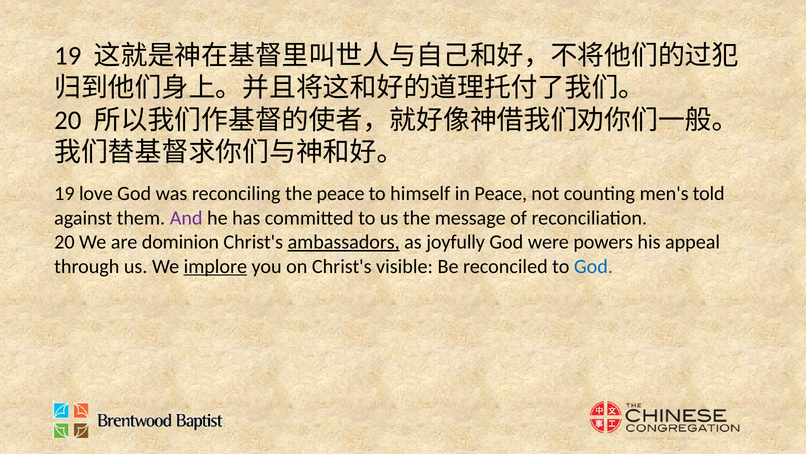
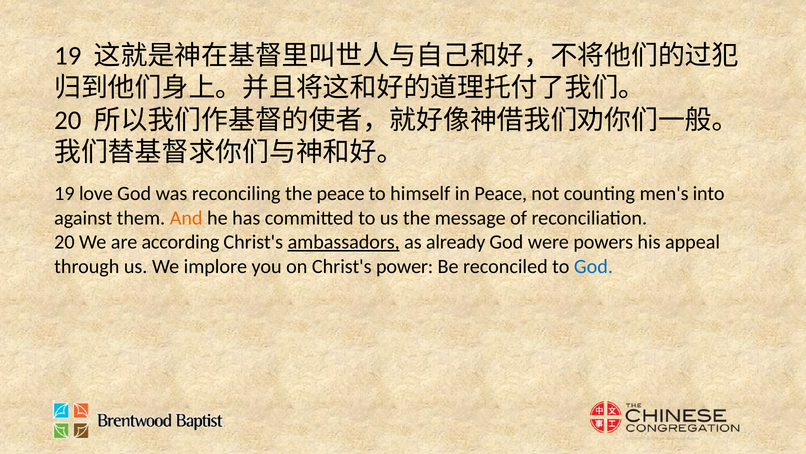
told: told -> into
And colour: purple -> orange
dominion: dominion -> according
joyfully: joyfully -> already
implore underline: present -> none
visible: visible -> power
